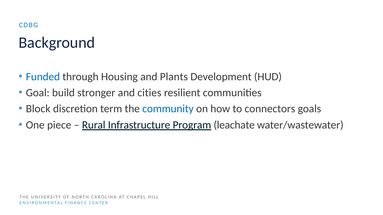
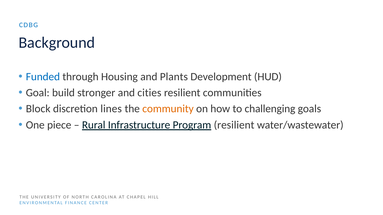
term: term -> lines
community colour: blue -> orange
connectors: connectors -> challenging
Program leachate: leachate -> resilient
